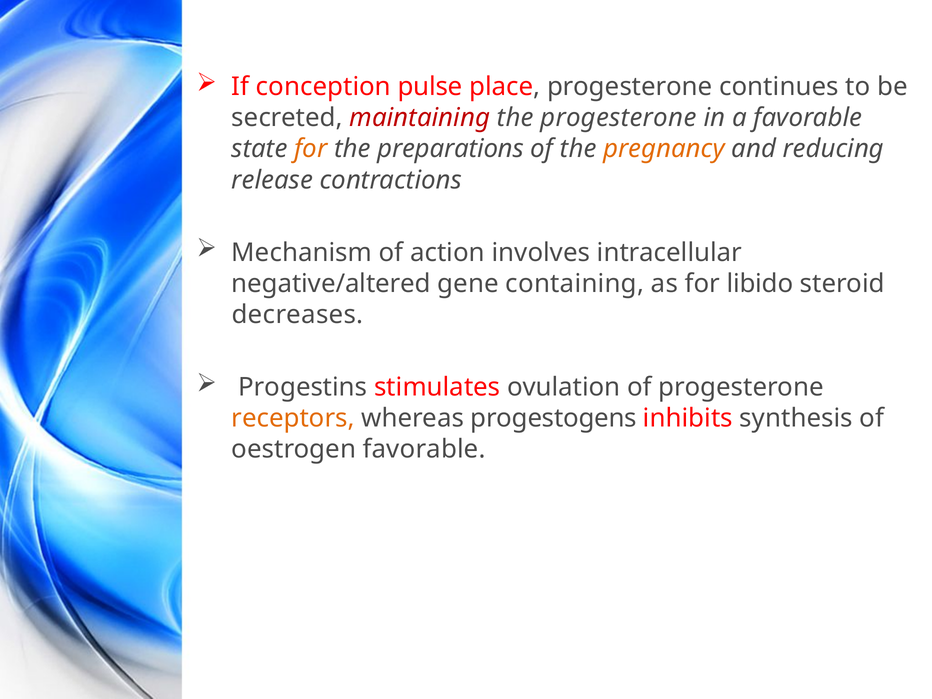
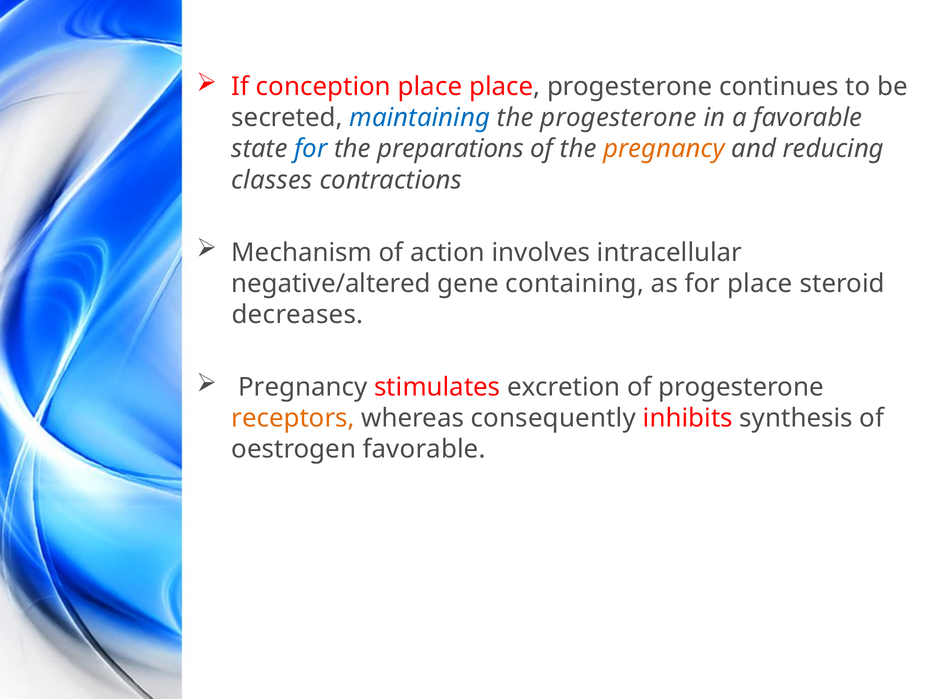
conception pulse: pulse -> place
maintaining colour: red -> blue
for at (311, 149) colour: orange -> blue
release: release -> classes
for libido: libido -> place
Progestins at (303, 387): Progestins -> Pregnancy
ovulation: ovulation -> excretion
progestogens: progestogens -> consequently
